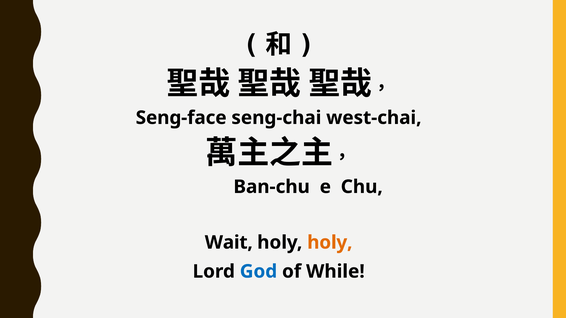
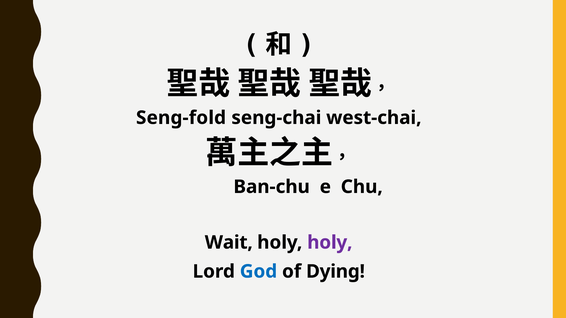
Seng-face: Seng-face -> Seng-fold
holy at (330, 243) colour: orange -> purple
While: While -> Dying
